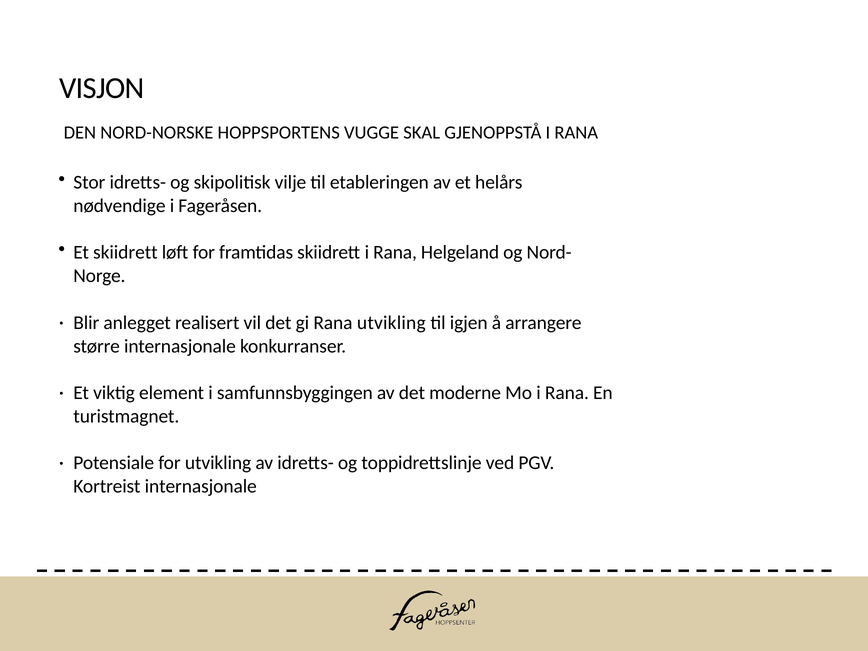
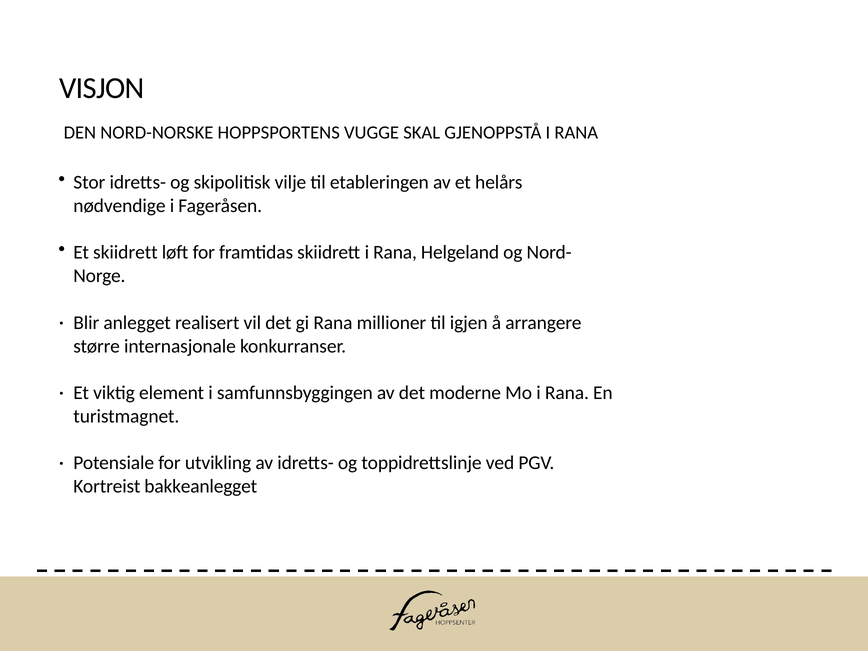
Rana utvikling: utvikling -> millioner
Kortreist internasjonale: internasjonale -> bakkeanlegget
